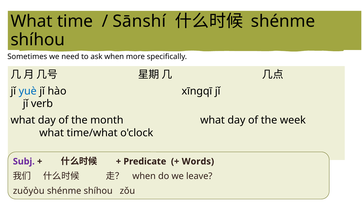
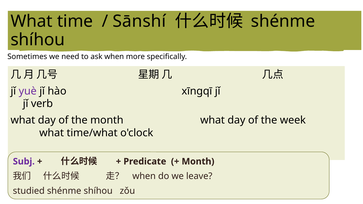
yuè colour: blue -> purple
Words at (198, 162): Words -> Month
zuǒyòu: zuǒyòu -> studied
